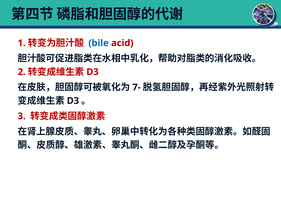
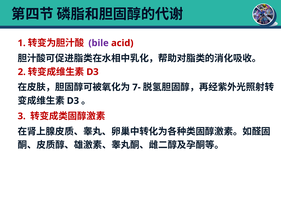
bile colour: blue -> purple
